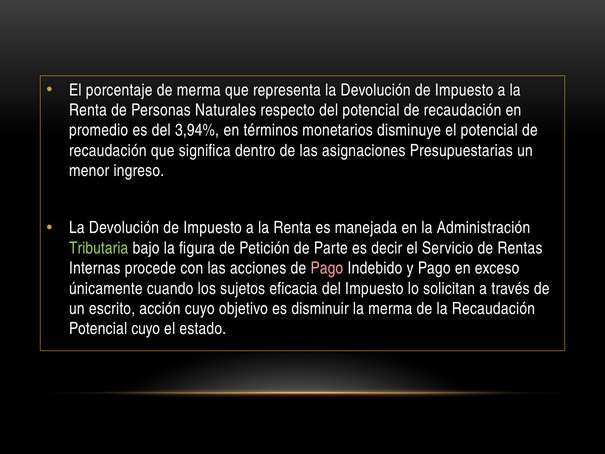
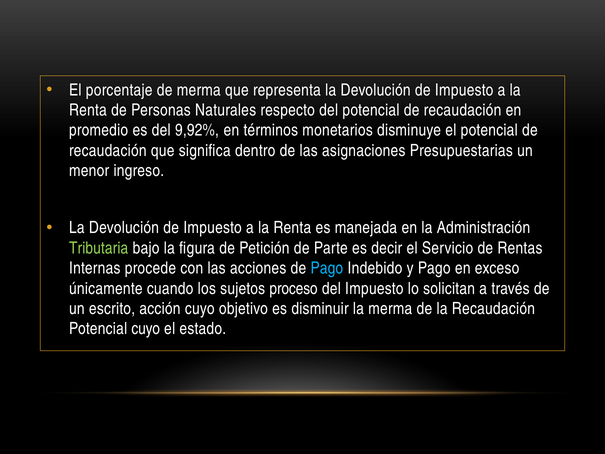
3,94%: 3,94% -> 9,92%
Pago at (327, 268) colour: pink -> light blue
eficacia: eficacia -> proceso
